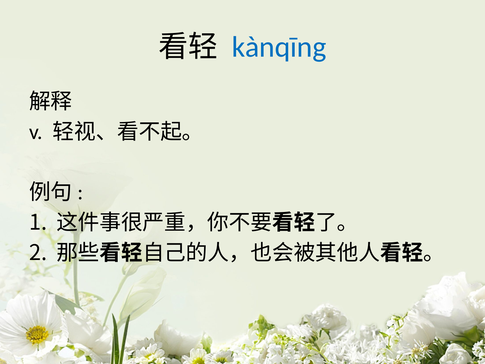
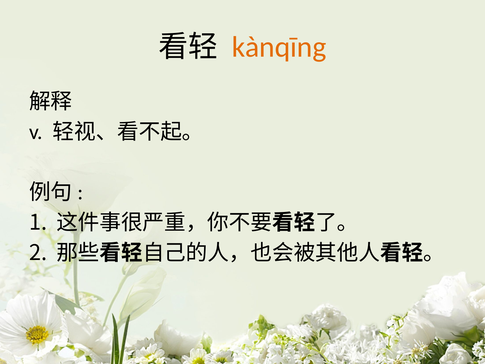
kànqīng colour: blue -> orange
